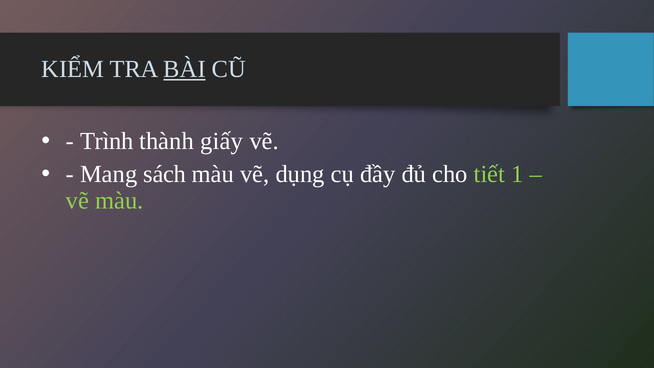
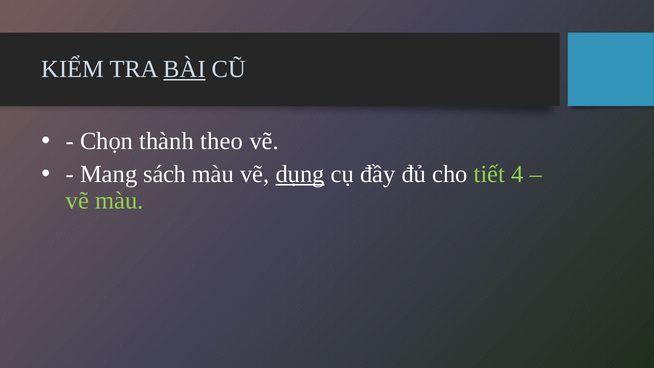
Trình: Trình -> Chọn
giấy: giấy -> theo
dụng underline: none -> present
1: 1 -> 4
